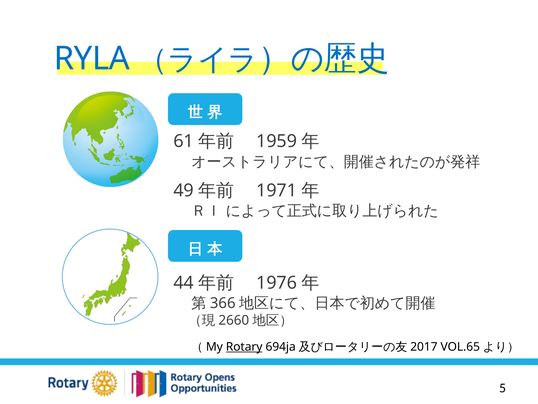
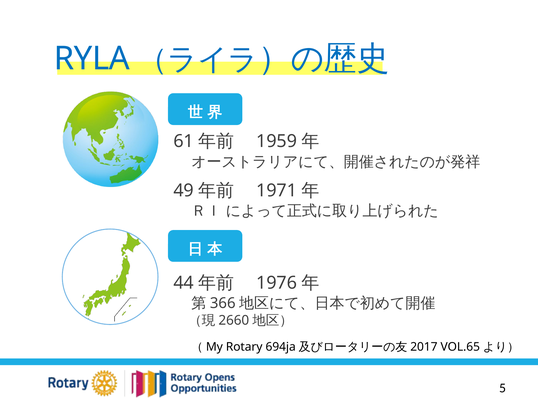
Rotary underline: present -> none
